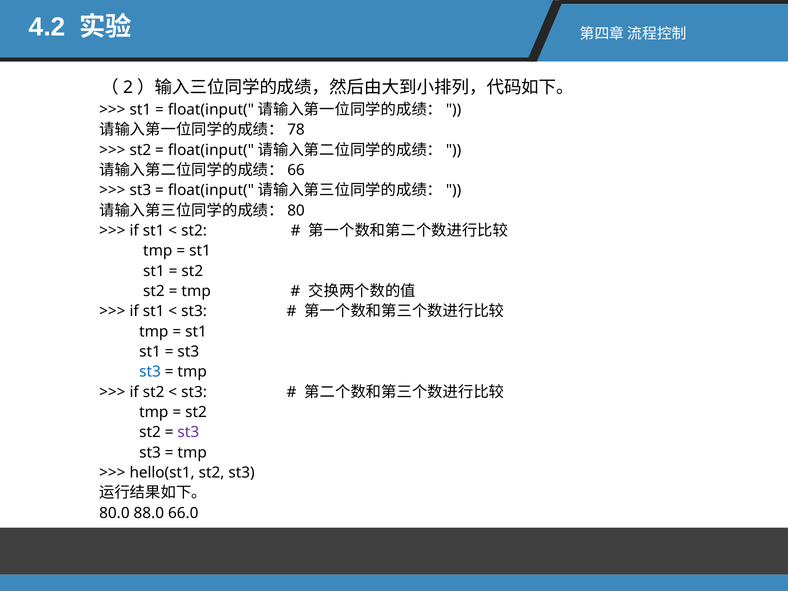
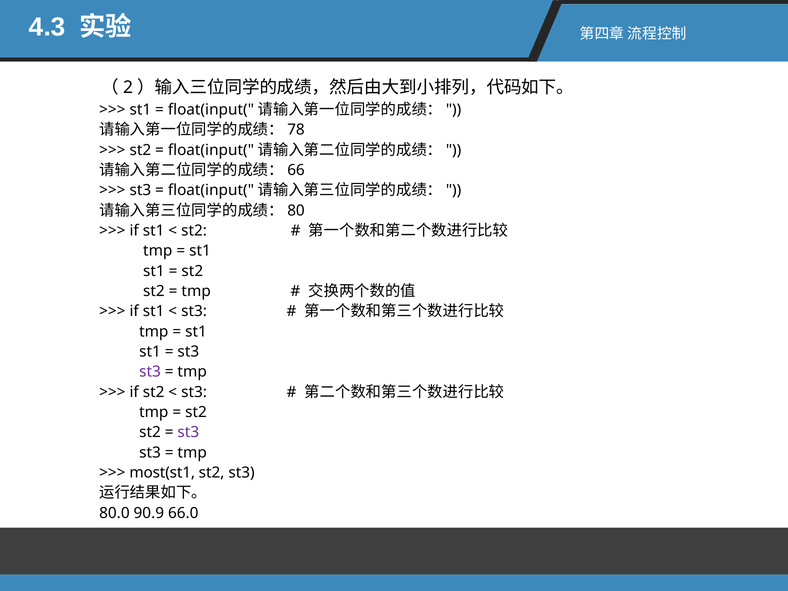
4.2: 4.2 -> 4.3
st3 at (150, 372) colour: blue -> purple
hello(st1: hello(st1 -> most(st1
88.0: 88.0 -> 90.9
